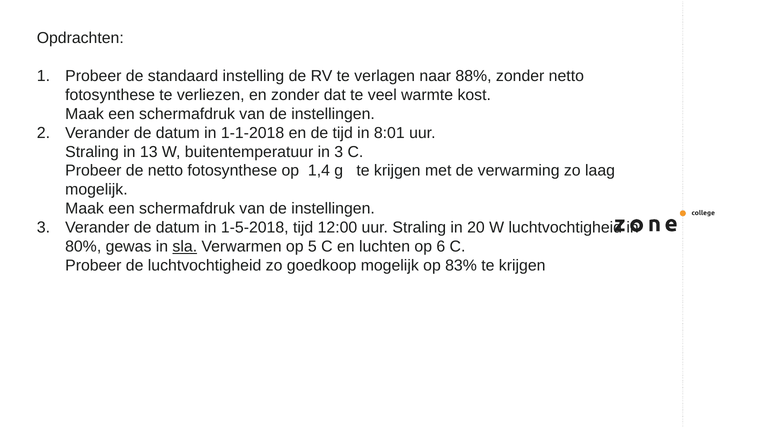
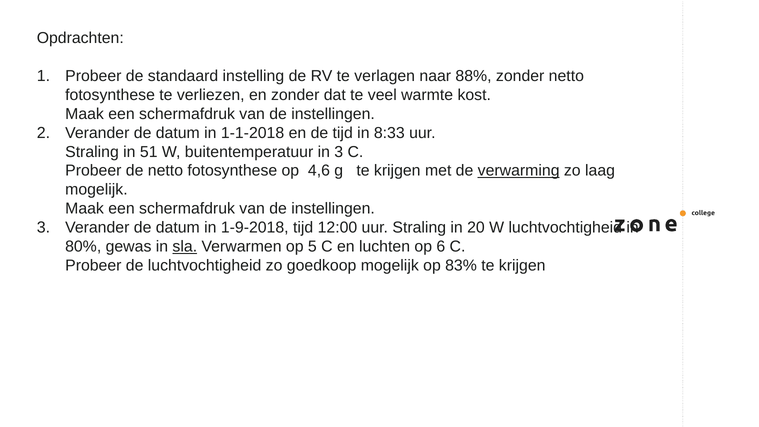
8:01: 8:01 -> 8:33
13: 13 -> 51
1,4: 1,4 -> 4,6
verwarming underline: none -> present
1-5-2018: 1-5-2018 -> 1-9-2018
